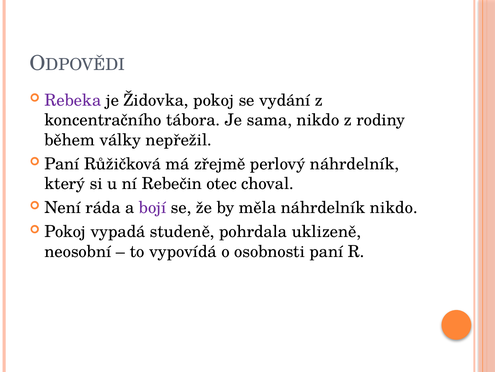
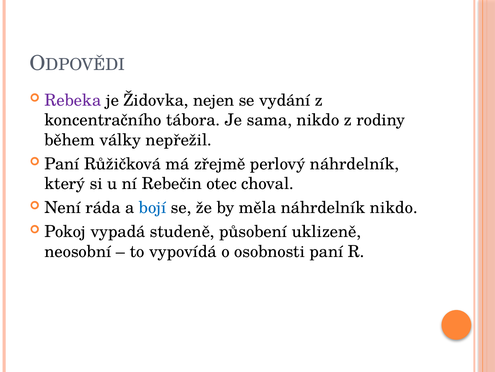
Židovka pokoj: pokoj -> nejen
bojí colour: purple -> blue
pohrdala: pohrdala -> působení
